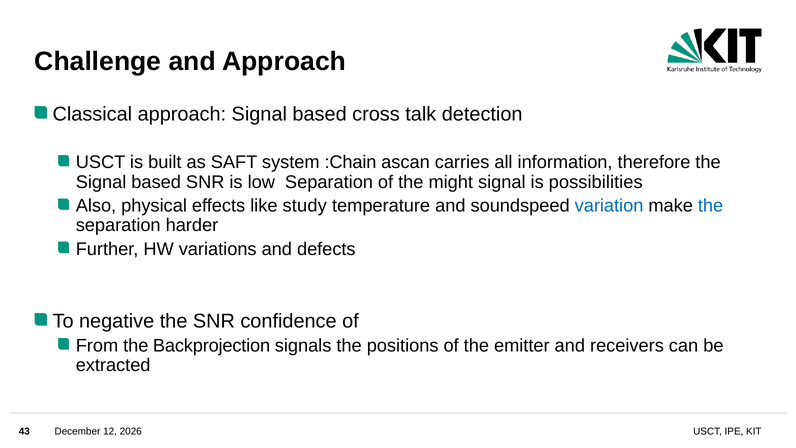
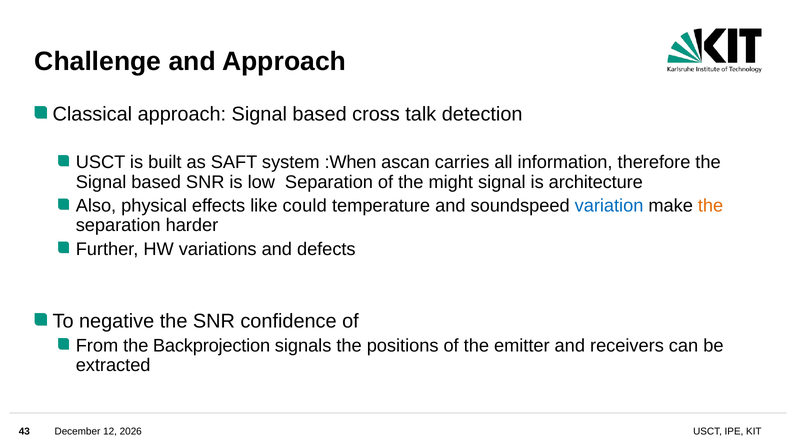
:Chain: :Chain -> :When
possibilities: possibilities -> architecture
study: study -> could
the at (711, 206) colour: blue -> orange
